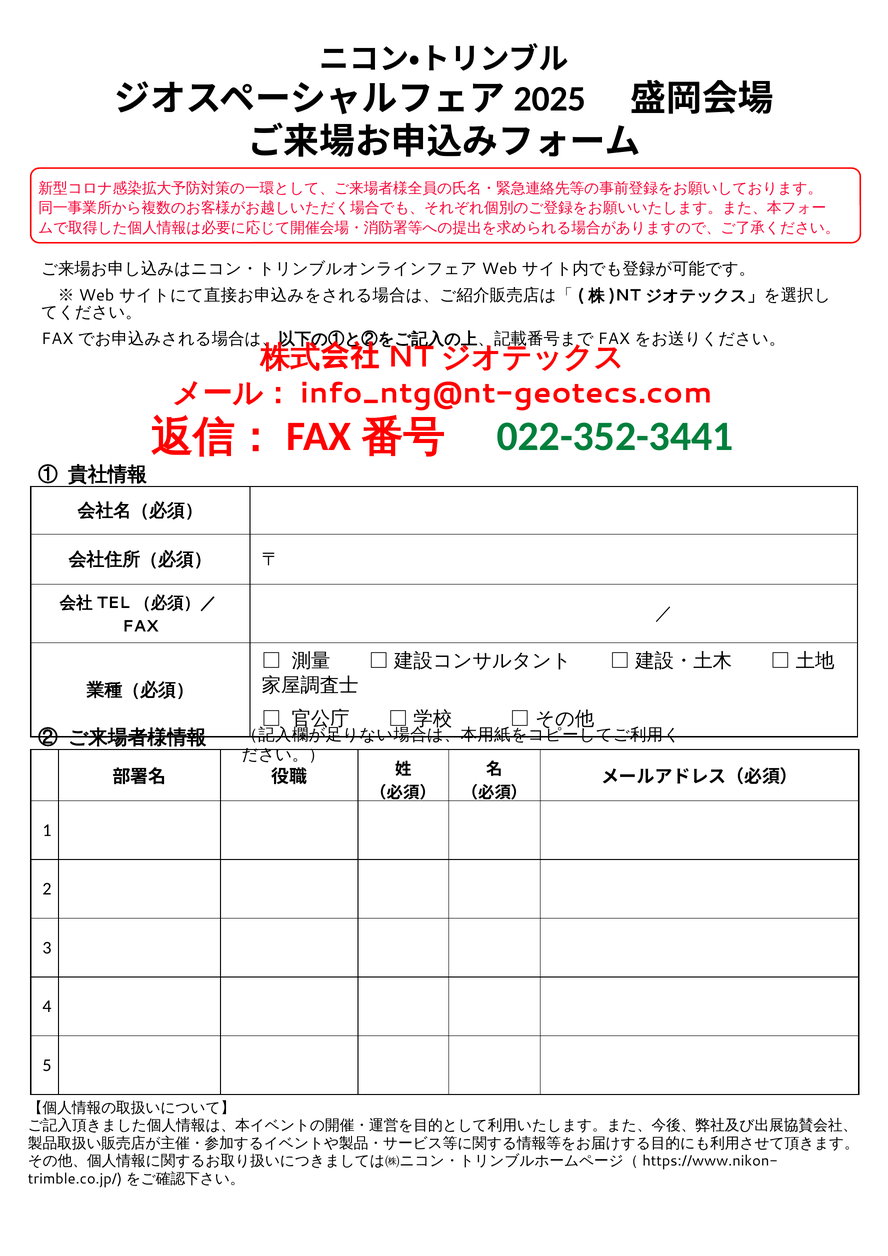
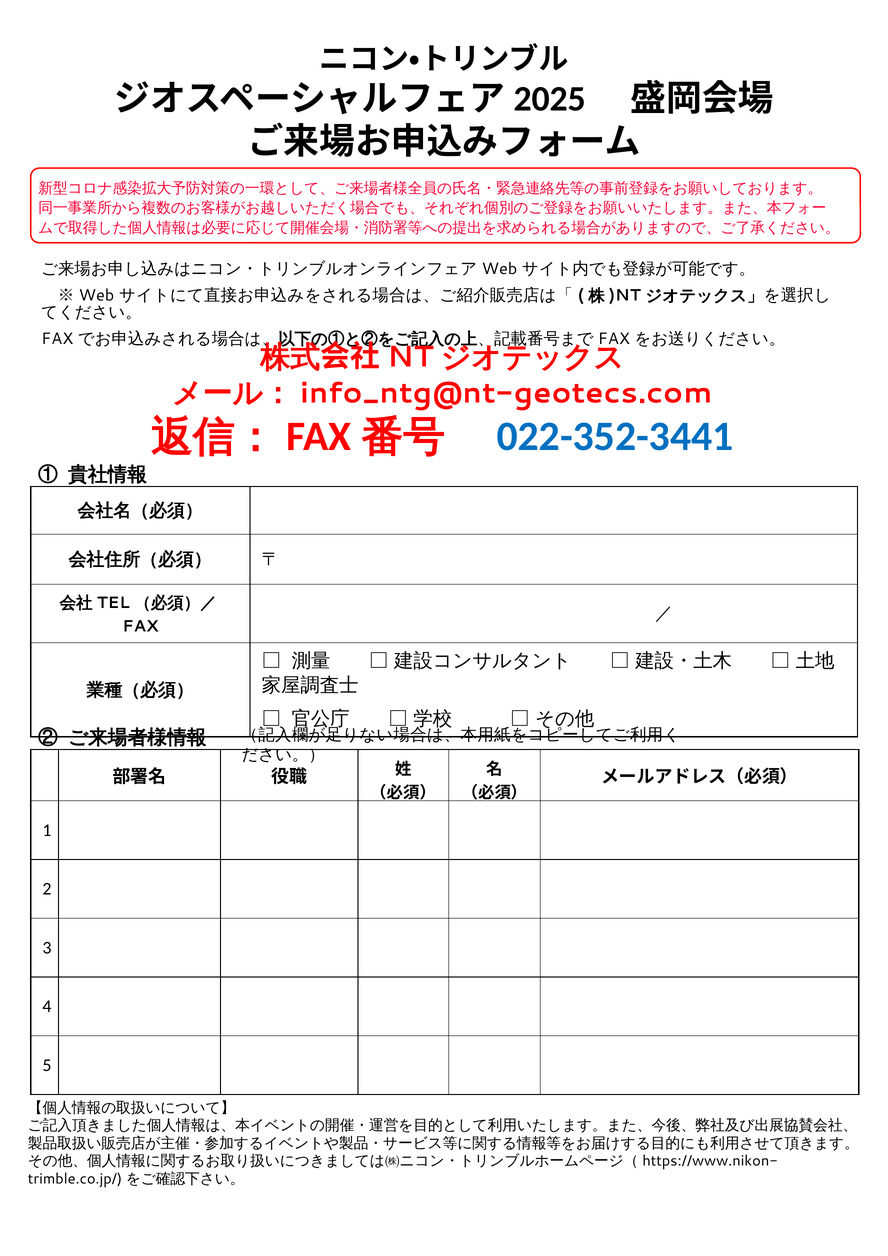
022-352-3441 colour: green -> blue
